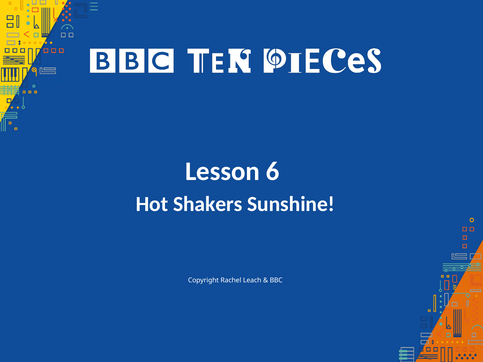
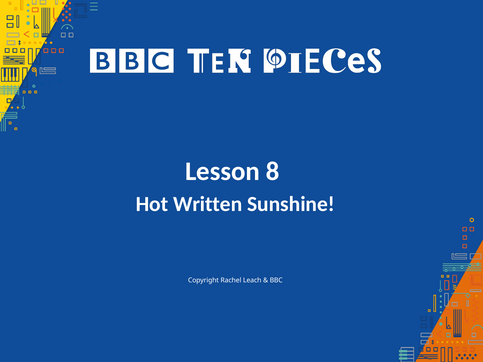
6: 6 -> 8
Shakers: Shakers -> Written
